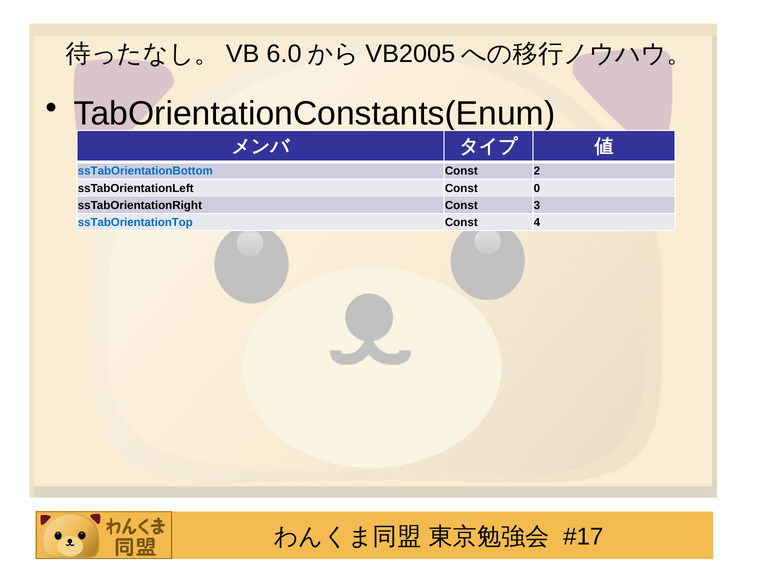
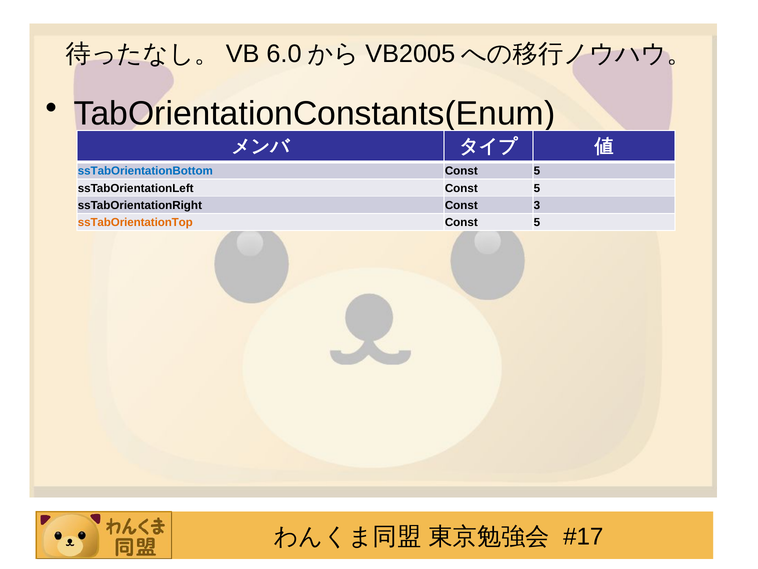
2 at (537, 171): 2 -> 5
ssTabOrientationLeft Const 0: 0 -> 5
ssTabOrientationTop colour: blue -> orange
4 at (537, 222): 4 -> 5
